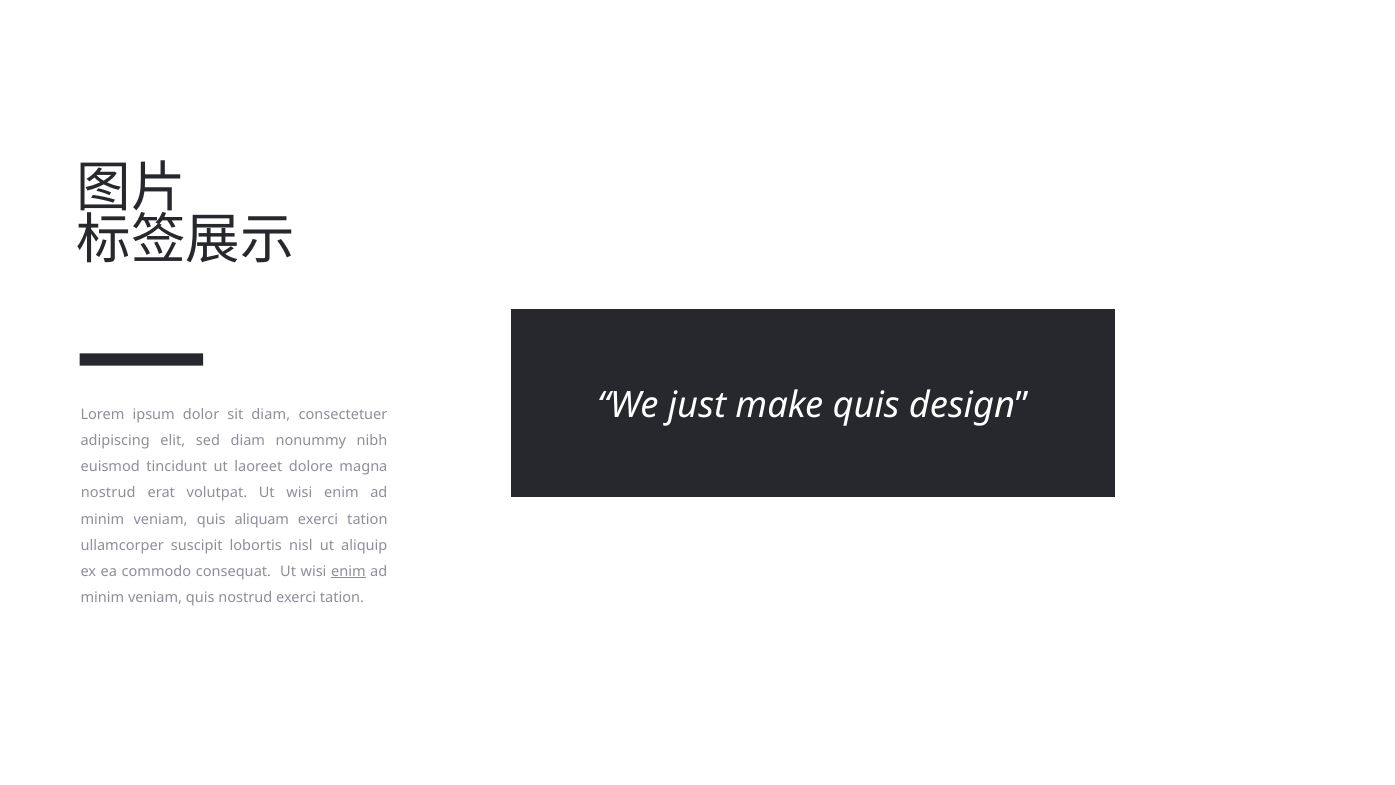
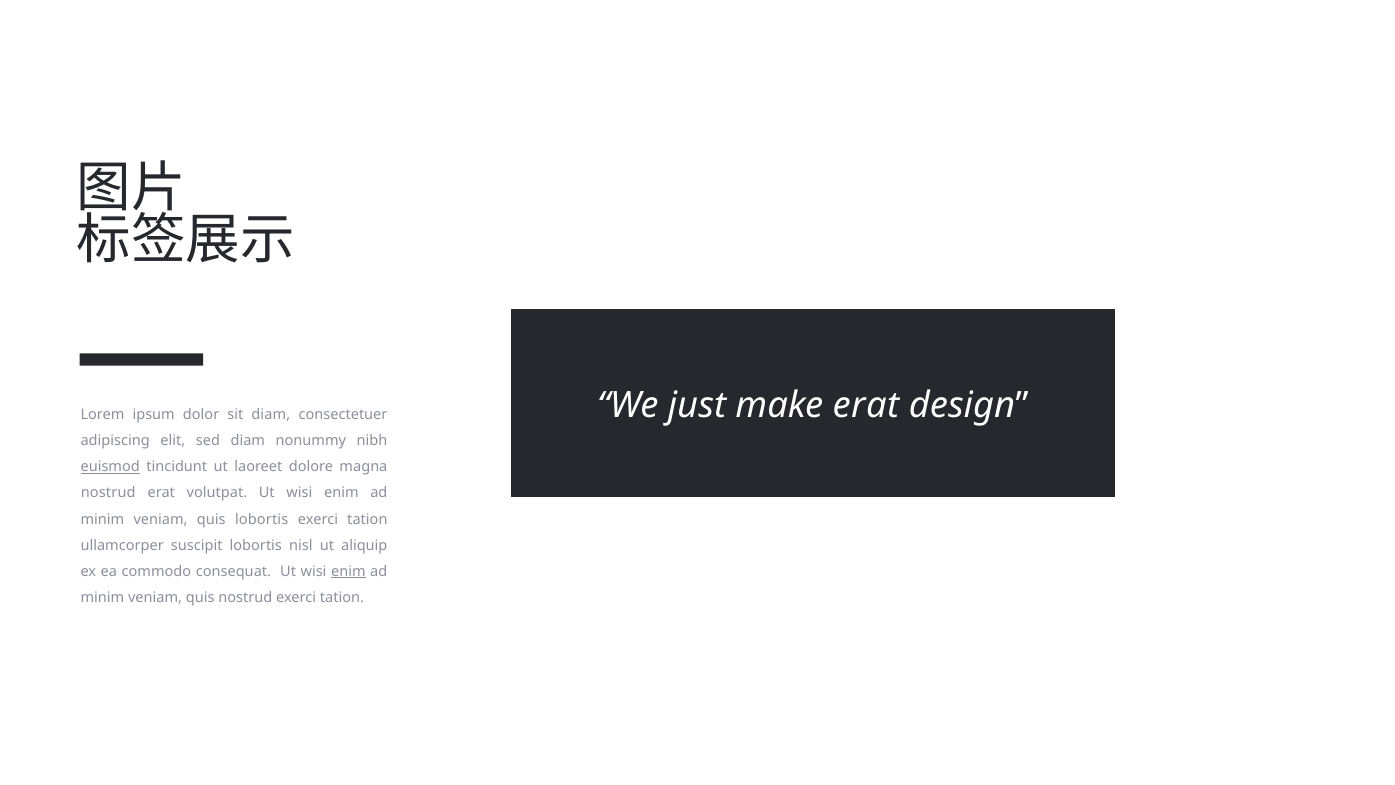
make quis: quis -> erat
euismod underline: none -> present
quis aliquam: aliquam -> lobortis
